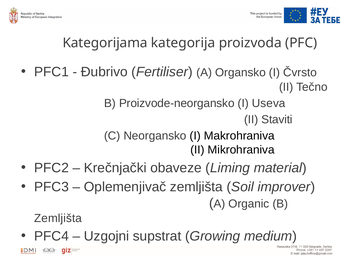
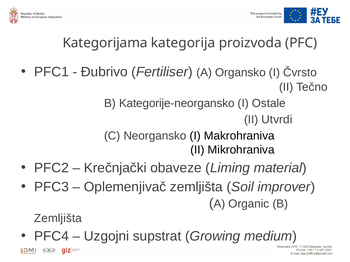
Proizvode-neorgansko: Proizvode-neorgansko -> Kategorije-neorgansko
Useva: Useva -> Ostale
Staviti: Staviti -> Utvrdi
